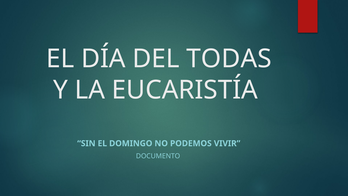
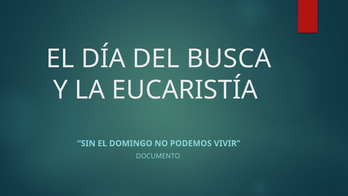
TODAS: TODAS -> BUSCA
